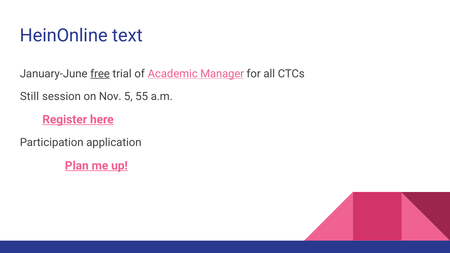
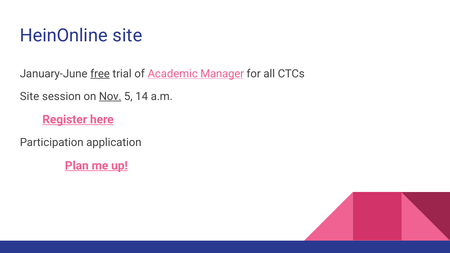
HeinOnline text: text -> site
Still at (30, 96): Still -> Site
Nov underline: none -> present
55: 55 -> 14
